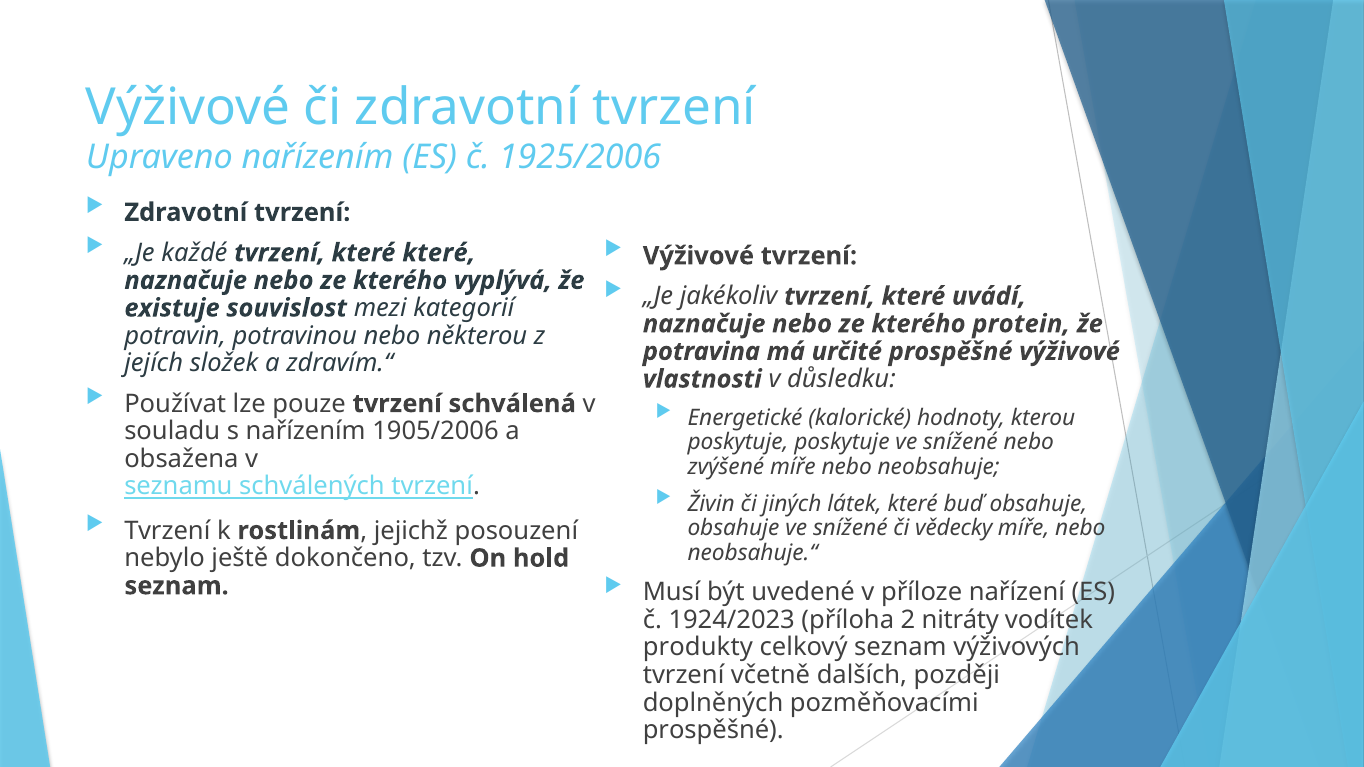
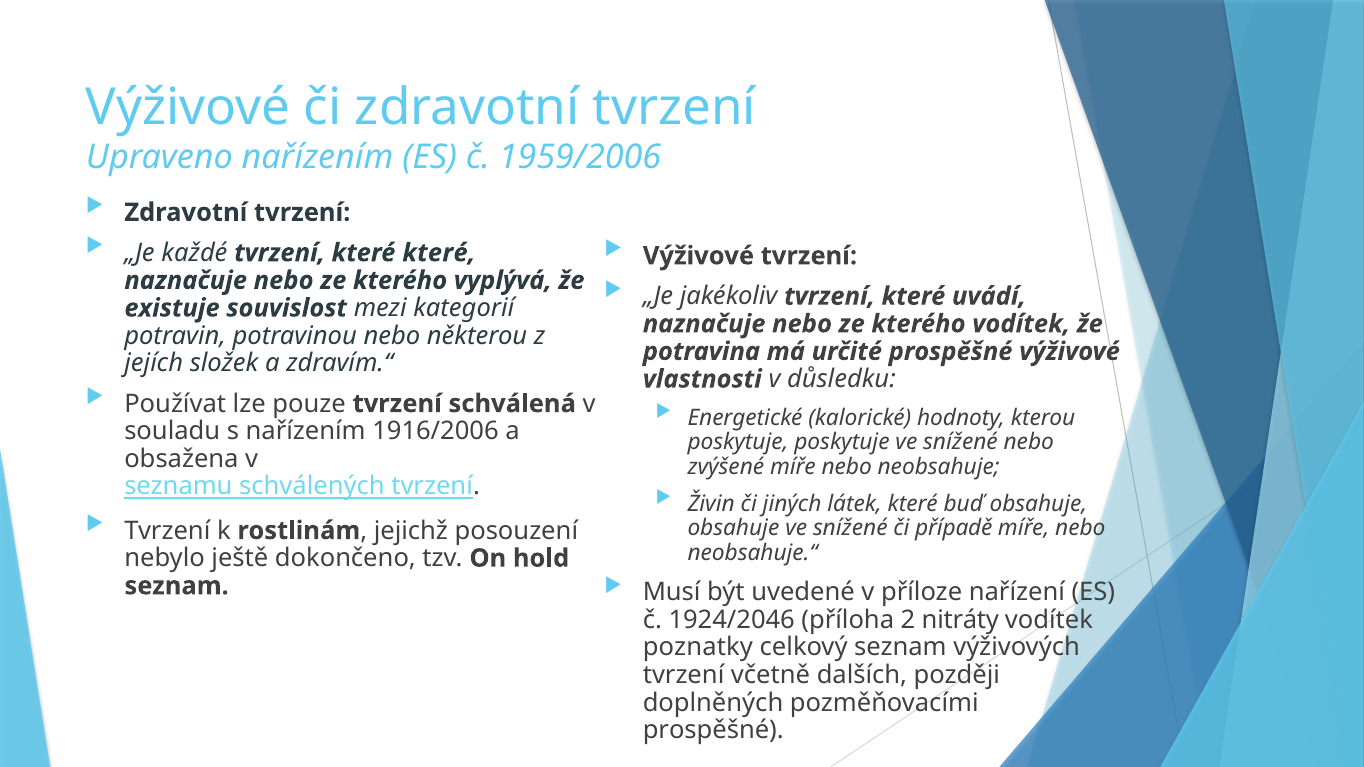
1925/2006: 1925/2006 -> 1959/2006
kterého protein: protein -> vodítek
1905/2006: 1905/2006 -> 1916/2006
vědecky: vědecky -> případě
1924/2023: 1924/2023 -> 1924/2046
produkty: produkty -> poznatky
